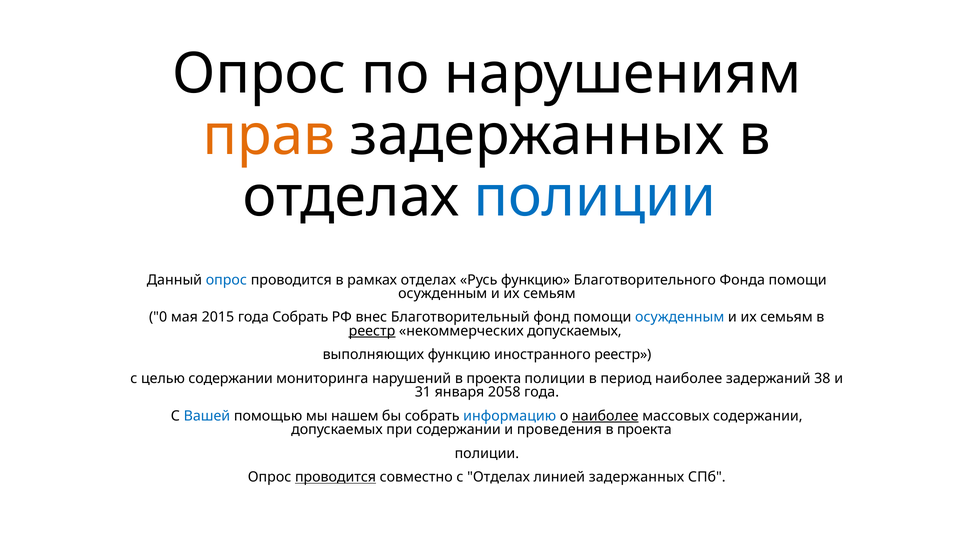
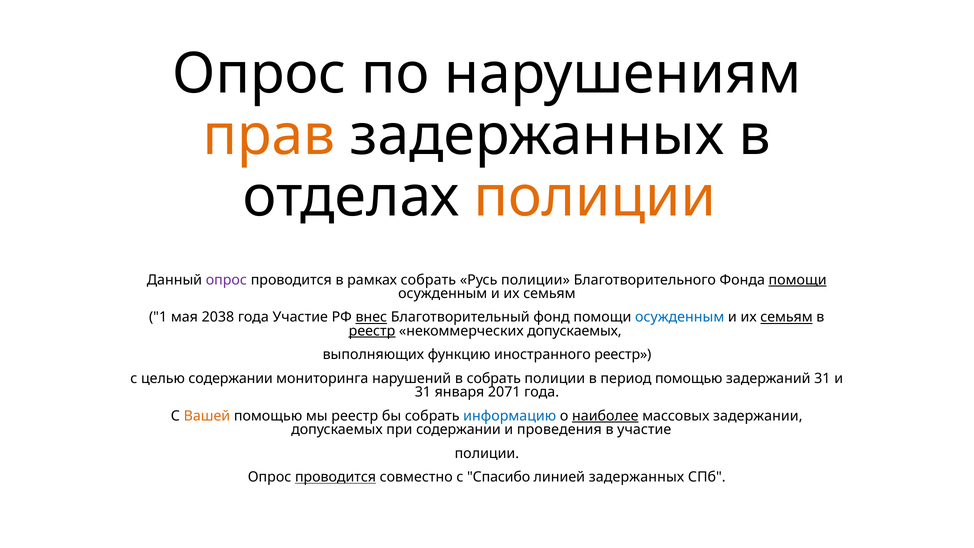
полиции at (595, 197) colour: blue -> orange
опрос at (226, 280) colour: blue -> purple
рамках отделах: отделах -> собрать
Русь функцию: функцию -> полиции
помощи at (798, 280) underline: none -> present
0: 0 -> 1
2015: 2015 -> 2038
года Собрать: Собрать -> Участие
внес underline: none -> present
семьям at (787, 317) underline: none -> present
нарушений в проекта: проекта -> собрать
период наиболее: наиболее -> помощью
задержаний 38: 38 -> 31
2058: 2058 -> 2071
Вашей colour: blue -> orange
мы нашем: нашем -> реестр
массовых содержании: содержании -> задержании
проекта at (644, 429): проекта -> участие
с Отделах: Отделах -> Спасибо
